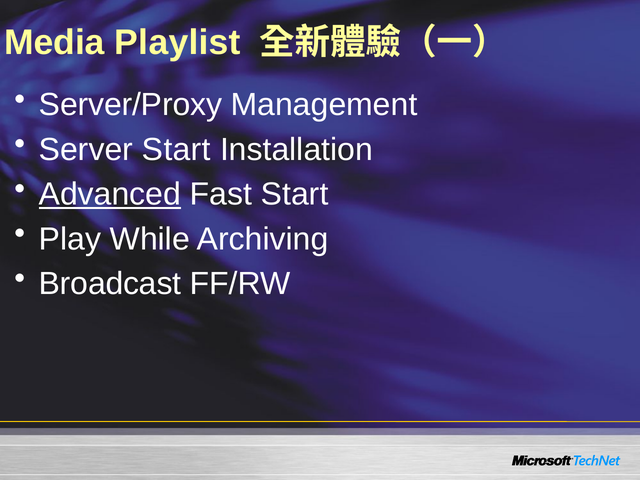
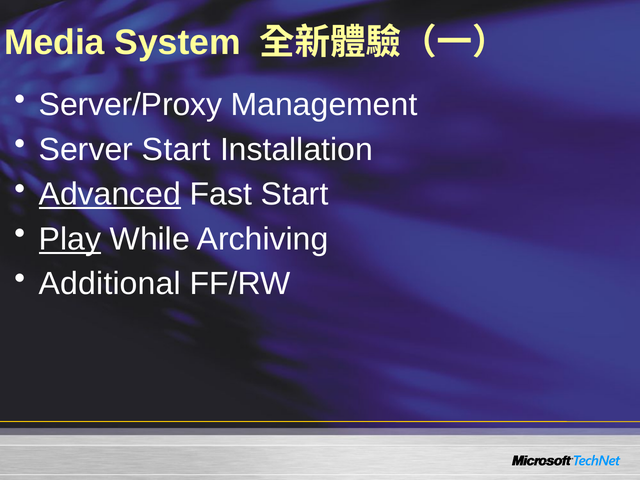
Playlist: Playlist -> System
Play underline: none -> present
Broadcast: Broadcast -> Additional
